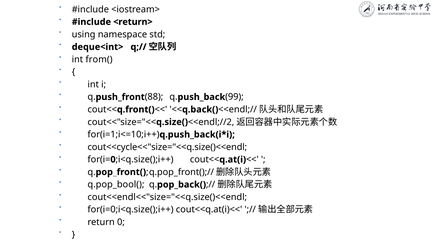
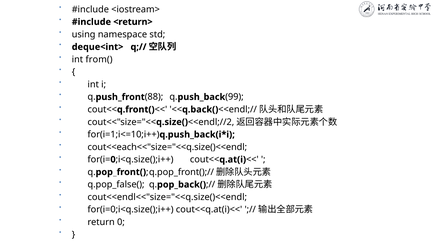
cout<<cycle<<"size="<<q.size()<<endl: cout<<cycle<<"size="<<q.size()<<endl -> cout<<each<<"size="<<q.size()<<endl
q.pop_bool(: q.pop_bool( -> q.pop_false(
